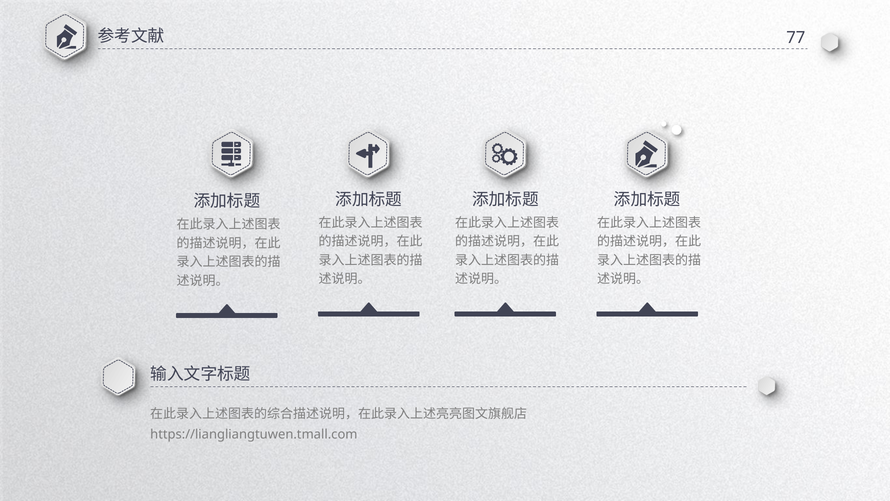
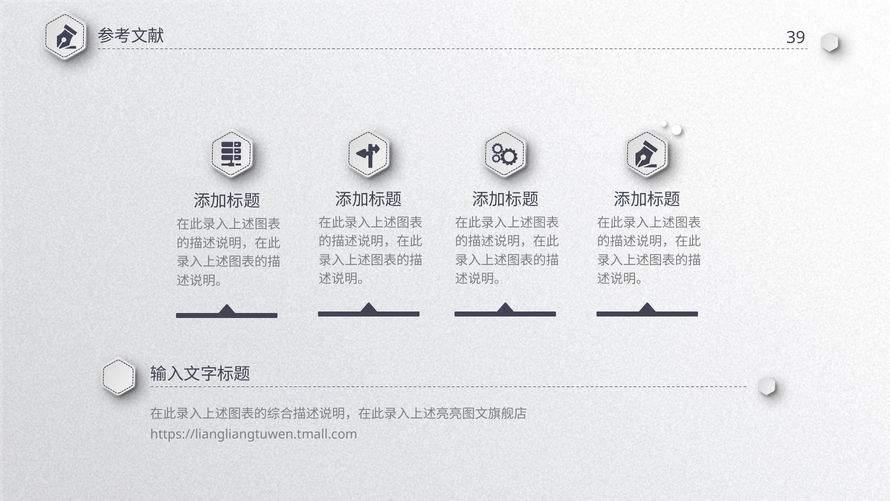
77: 77 -> 39
